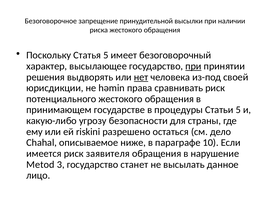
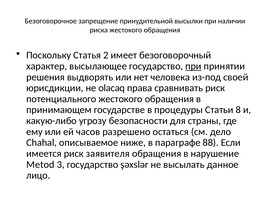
Статья 5: 5 -> 2
нет underline: present -> none
həmin: həmin -> olacaq
Статьи 5: 5 -> 8
riskini: riskini -> часов
10: 10 -> 88
станет: станет -> şəxslər
